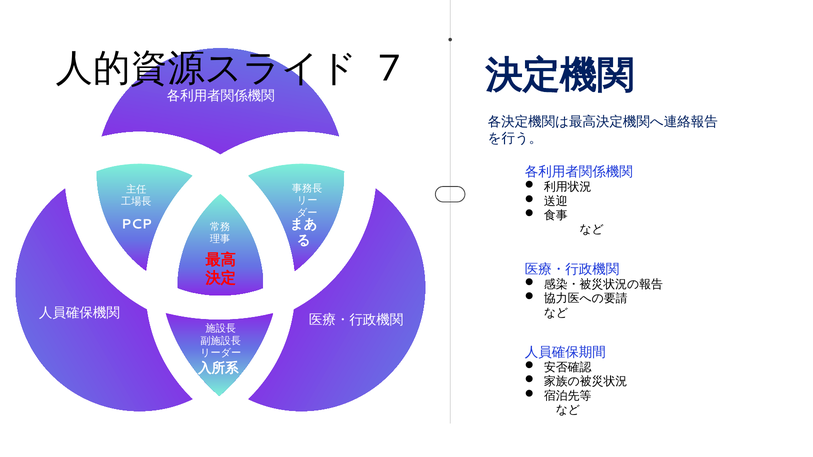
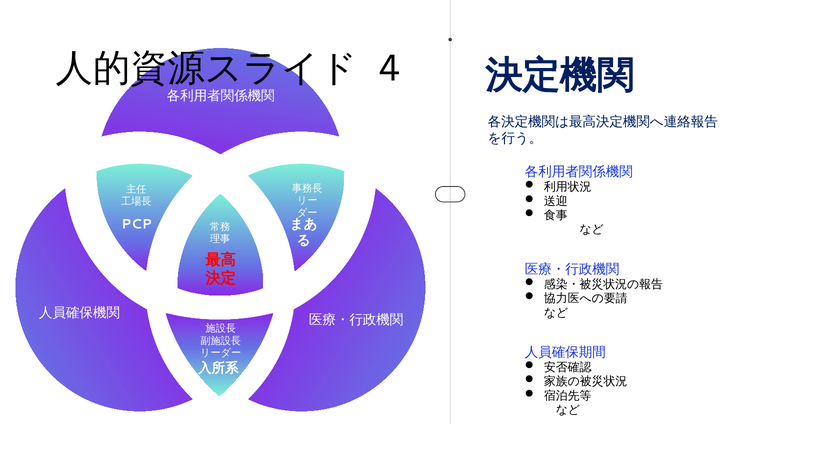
7: 7 -> 4
